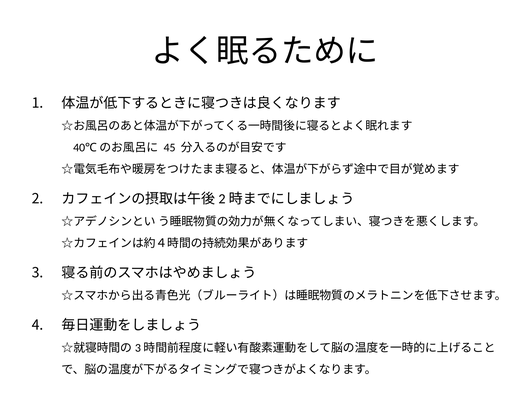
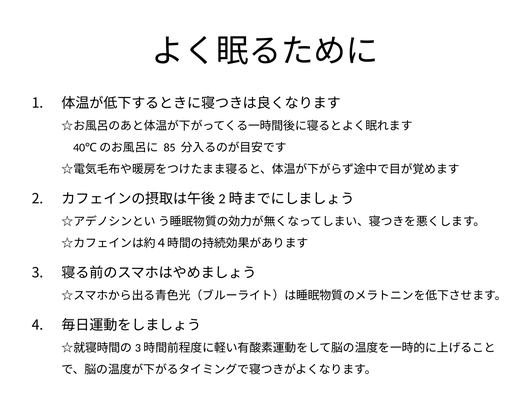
45: 45 -> 85
